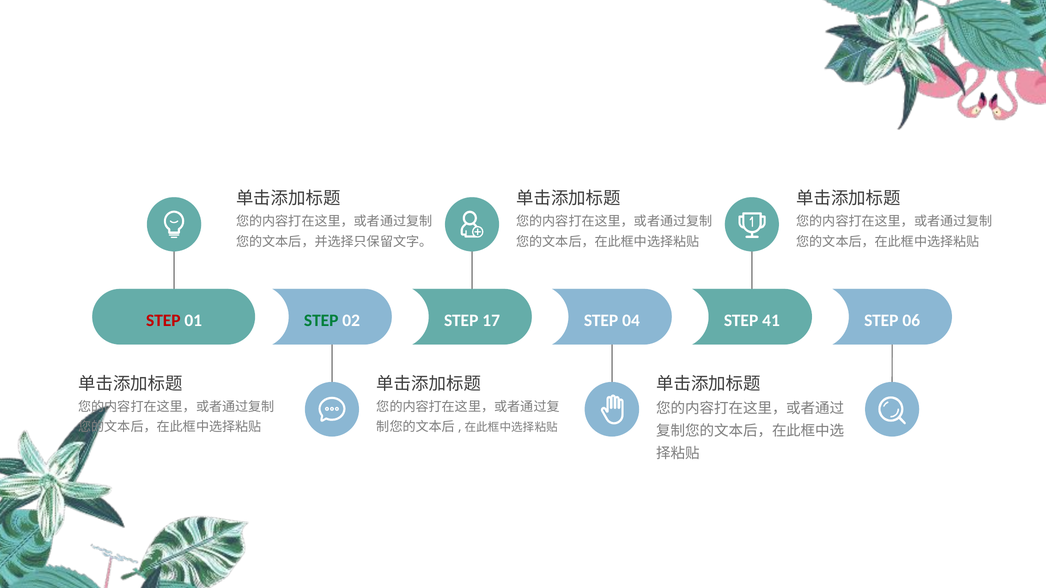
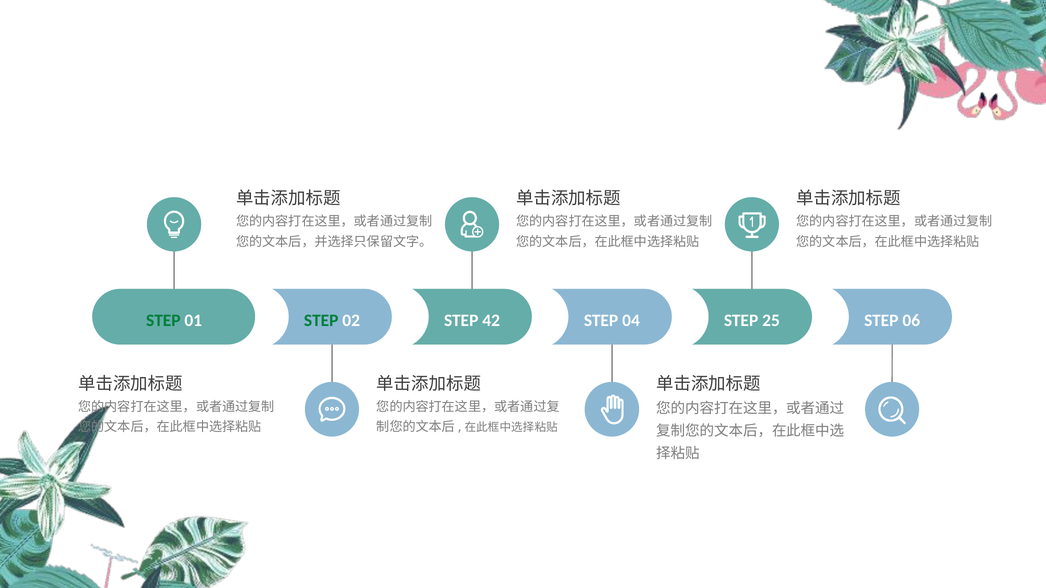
STEP at (163, 321) colour: red -> green
17: 17 -> 42
41: 41 -> 25
